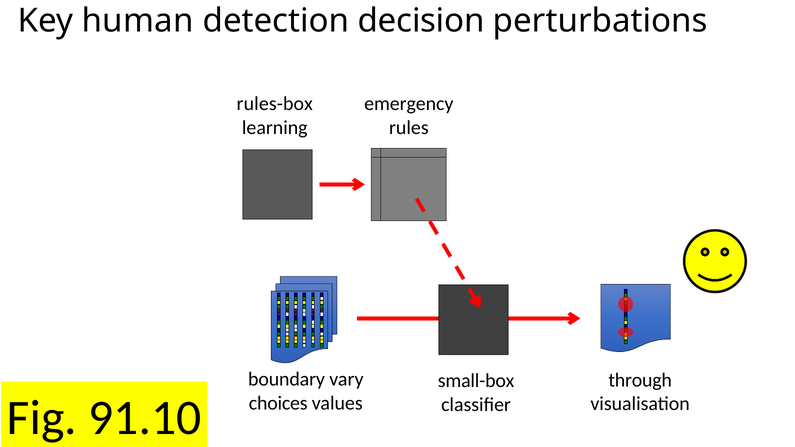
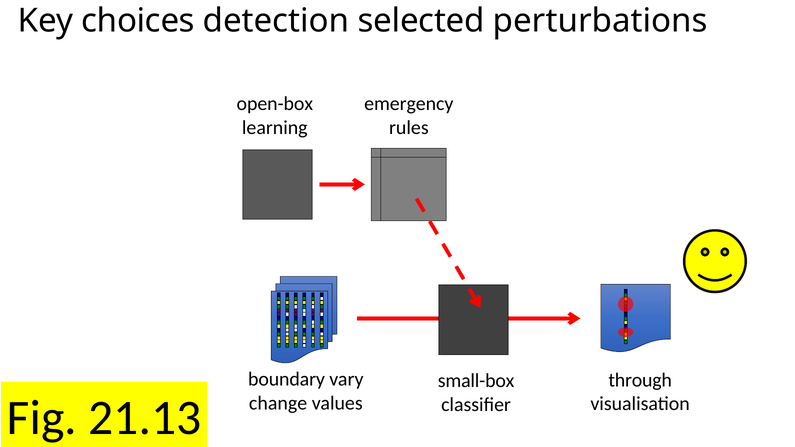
human: human -> choices
decision: decision -> selected
rules-box: rules-box -> open-box
choices: choices -> change
91.10: 91.10 -> 21.13
